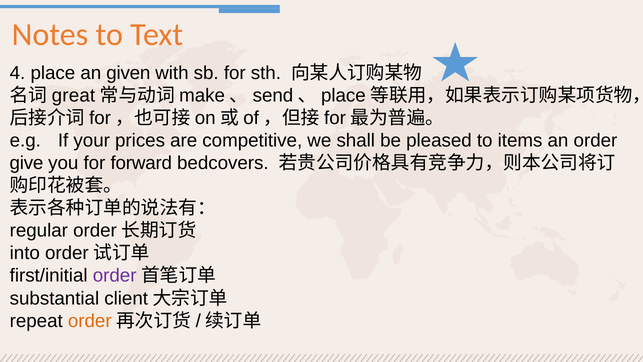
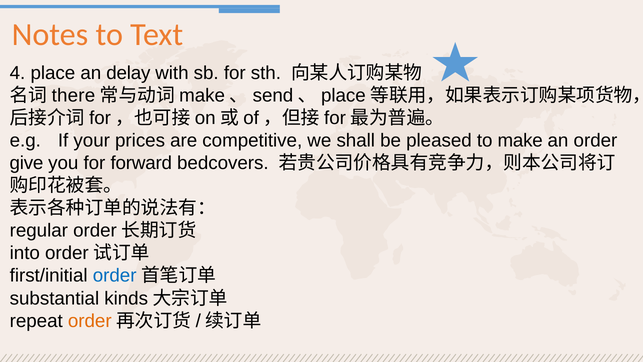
given: given -> delay
great: great -> there
to items: items -> make
order at (115, 276) colour: purple -> blue
client: client -> kinds
